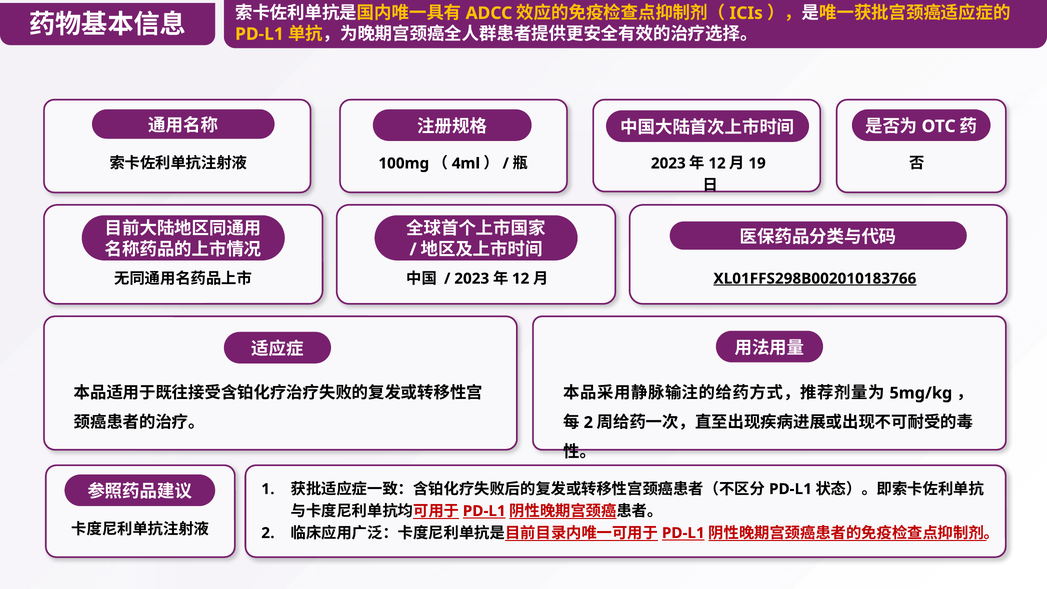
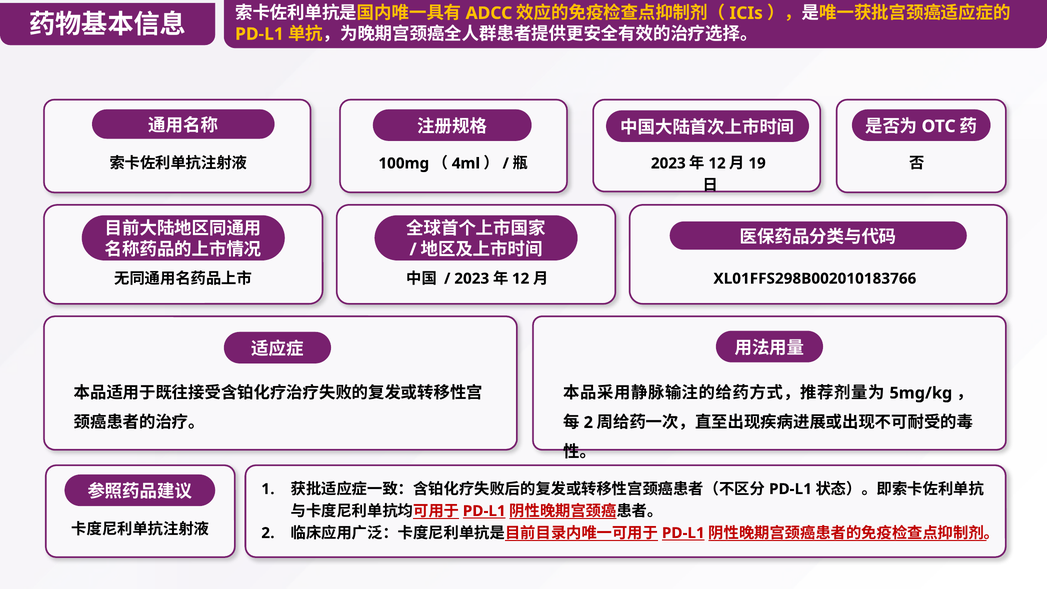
XL01FFS298B002010183766 underline: present -> none
